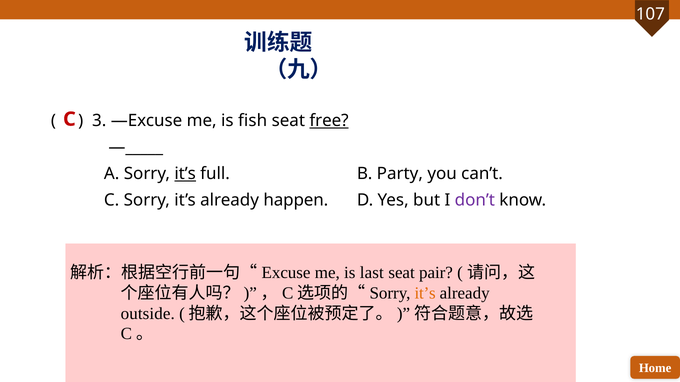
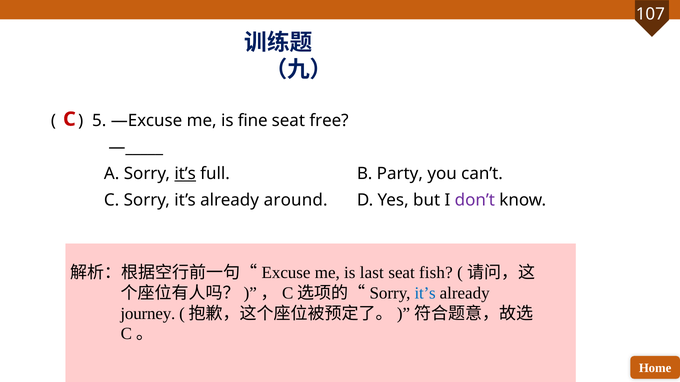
3: 3 -> 5
fish: fish -> fine
free underline: present -> none
happen: happen -> around
pair: pair -> fish
it’s at (425, 293) colour: orange -> blue
outside: outside -> journey
